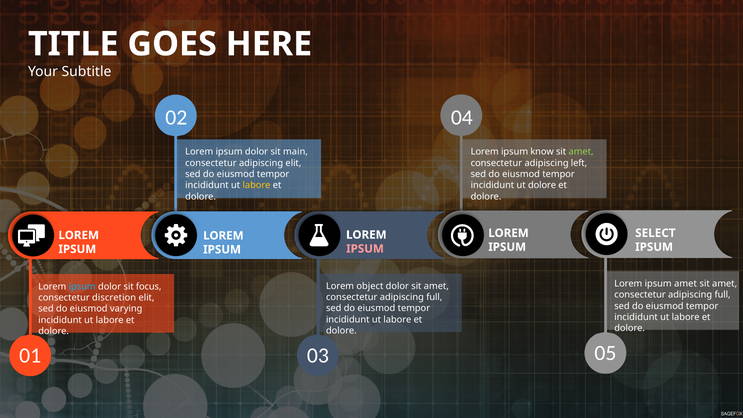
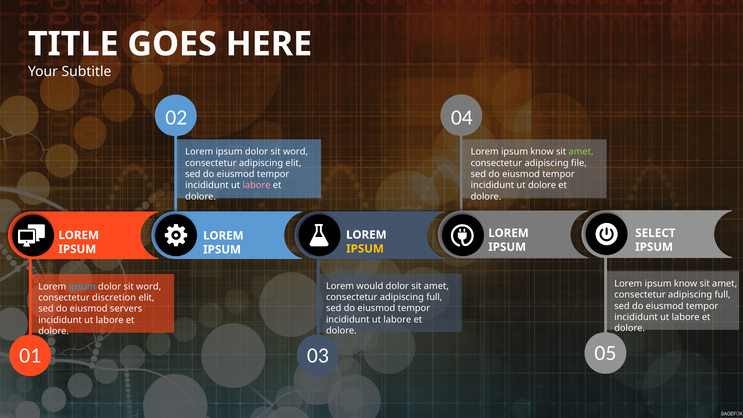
main at (296, 152): main -> word
left: left -> file
labore at (257, 185) colour: yellow -> pink
IPSUM at (365, 249) colour: pink -> yellow
amet at (686, 284): amet -> know
object: object -> would
focus at (149, 287): focus -> word
varying: varying -> servers
